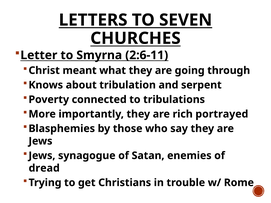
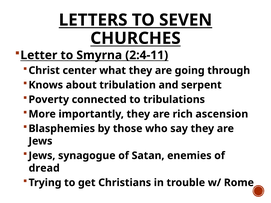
2:6-11: 2:6-11 -> 2:4-11
meant: meant -> center
portrayed: portrayed -> ascension
